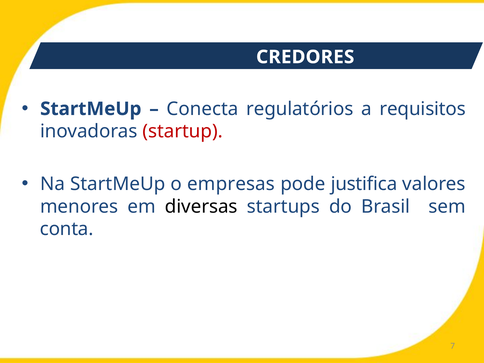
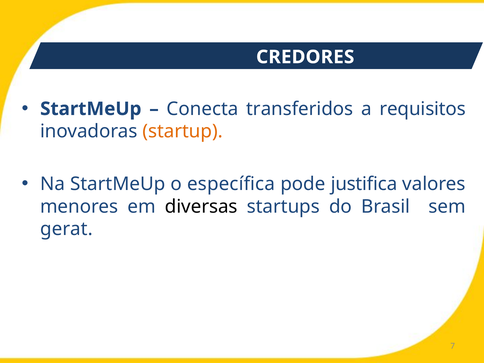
regulatórios: regulatórios -> transferidos
startup colour: red -> orange
empresas: empresas -> específica
conta: conta -> gerat
